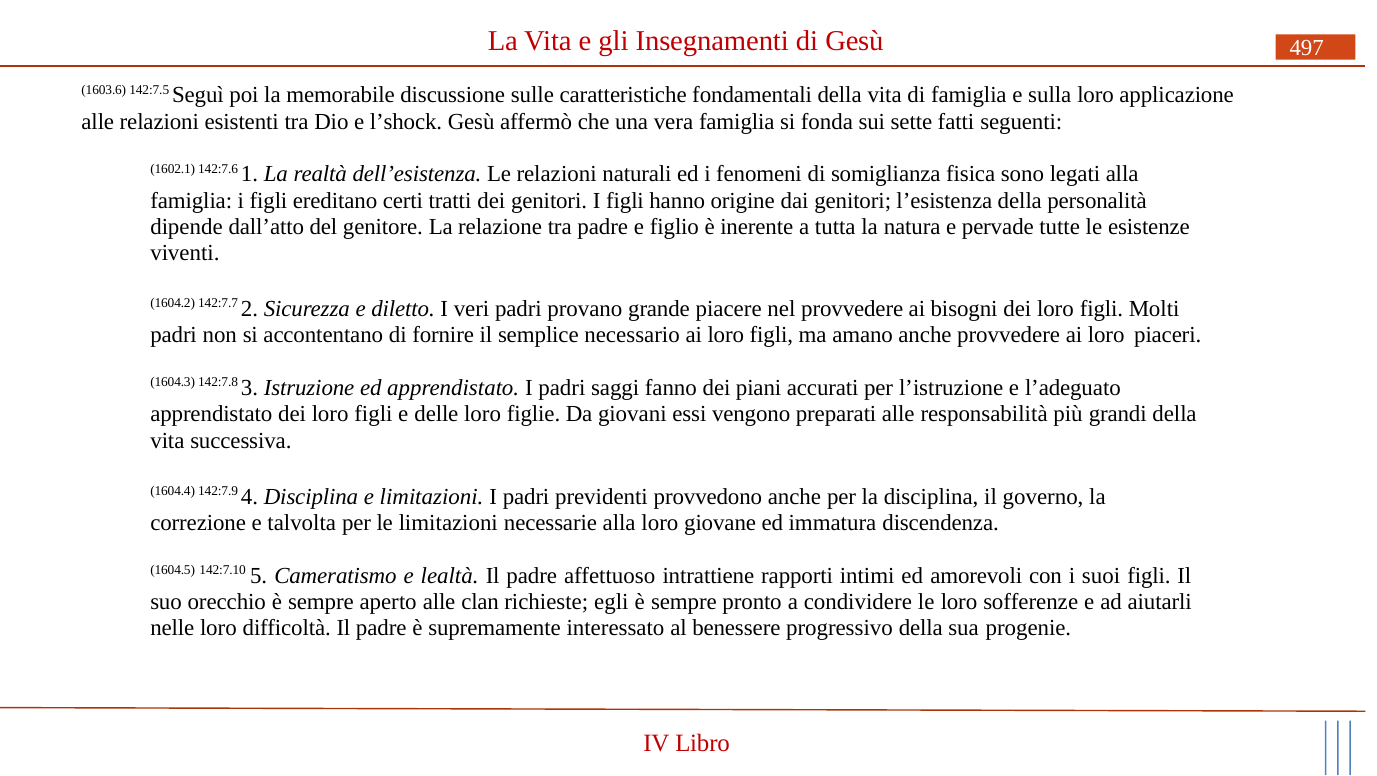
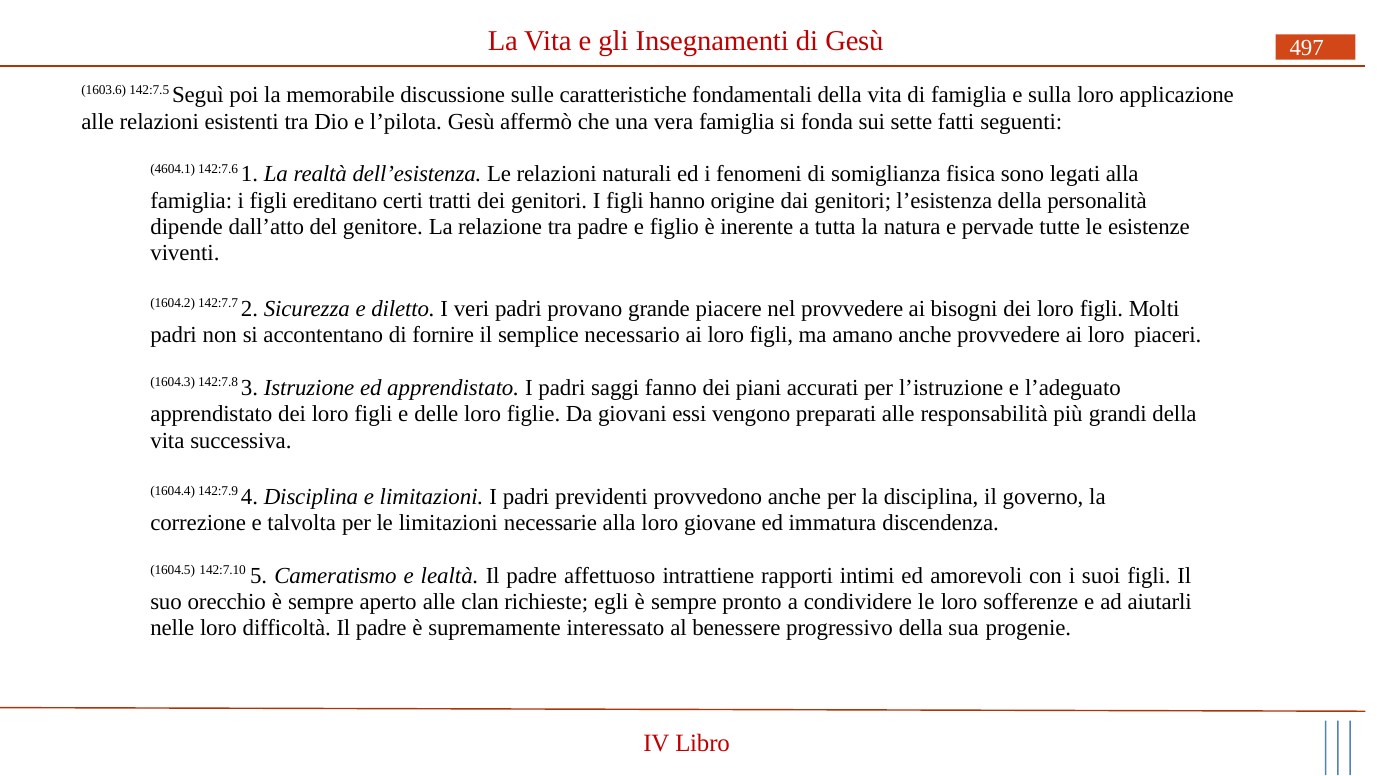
l’shock: l’shock -> l’pilota
1602.1: 1602.1 -> 4604.1
